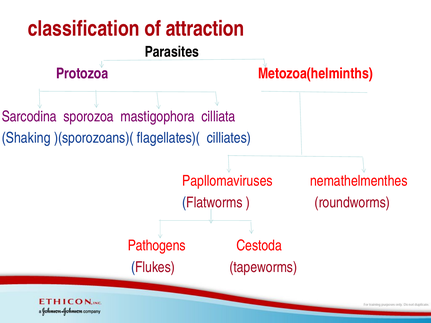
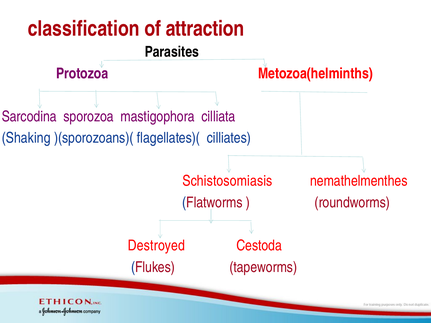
Papllomaviruses: Papllomaviruses -> Schistosomiasis
Pathogens: Pathogens -> Destroyed
